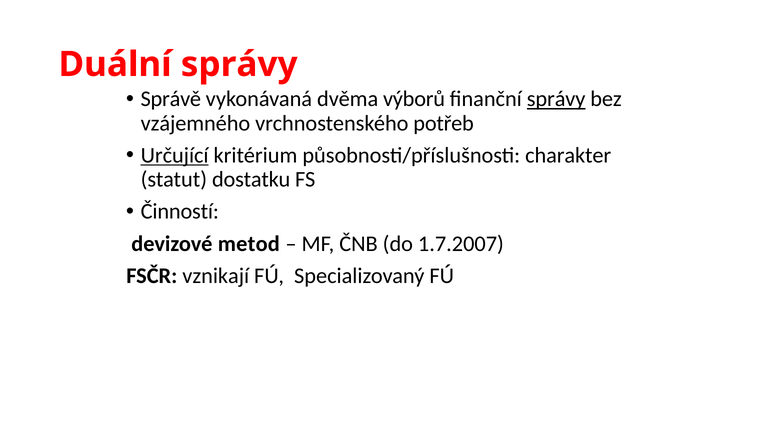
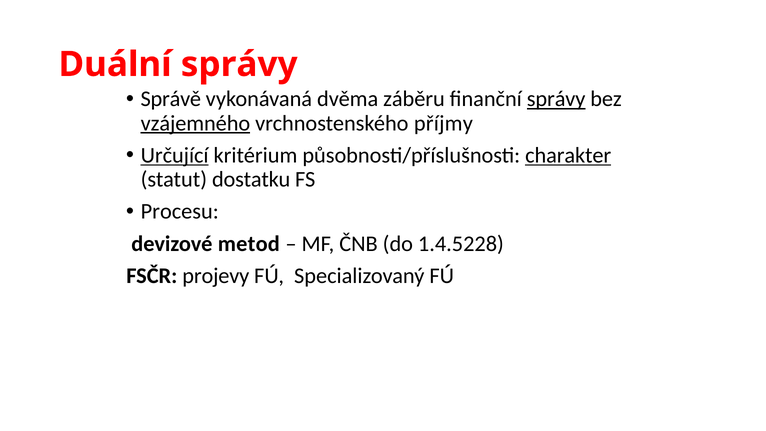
výborů: výborů -> záběru
vzájemného underline: none -> present
potřeb: potřeb -> příjmy
charakter underline: none -> present
Činností: Činností -> Procesu
1.7.2007: 1.7.2007 -> 1.4.5228
vznikají: vznikají -> projevy
